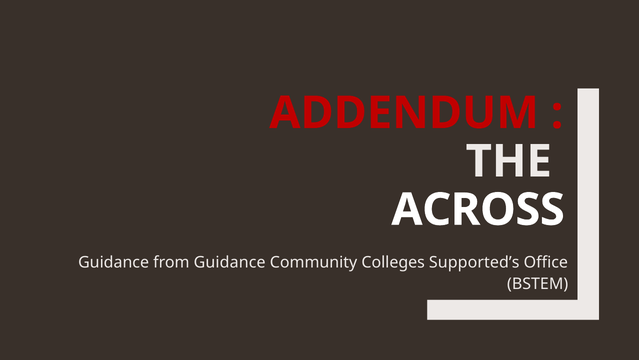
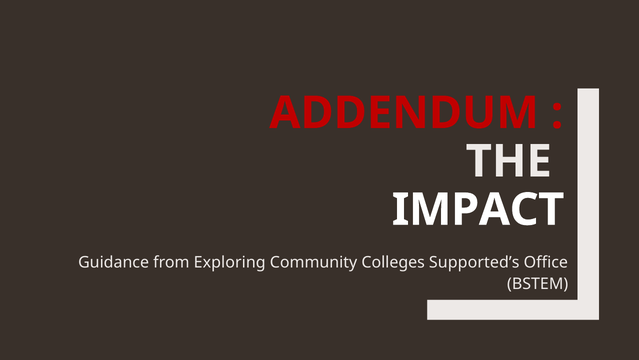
ACROSS: ACROSS -> IMPACT
from Guidance: Guidance -> Exploring
